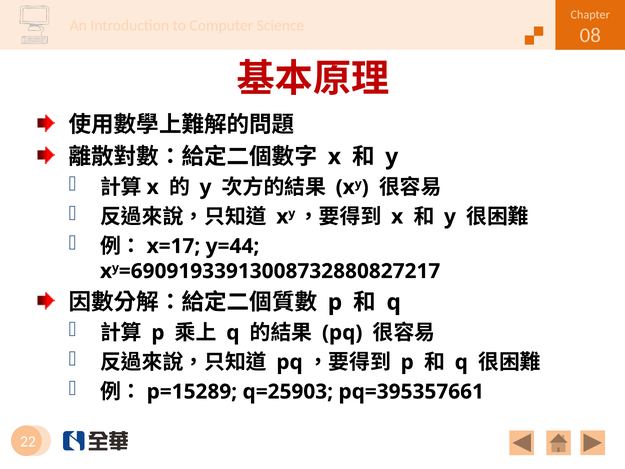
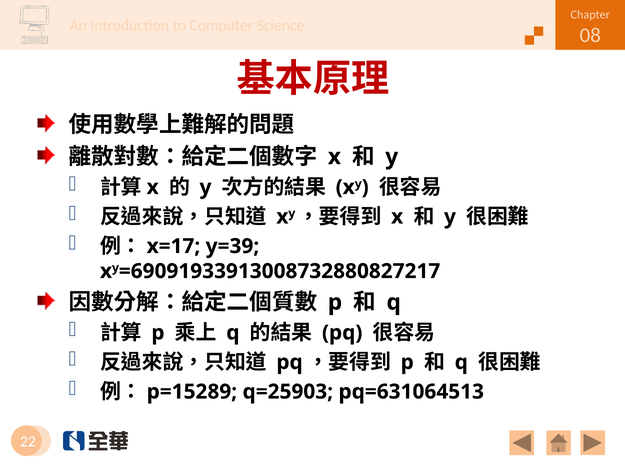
y=44: y=44 -> y=39
pq=395357661: pq=395357661 -> pq=631064513
